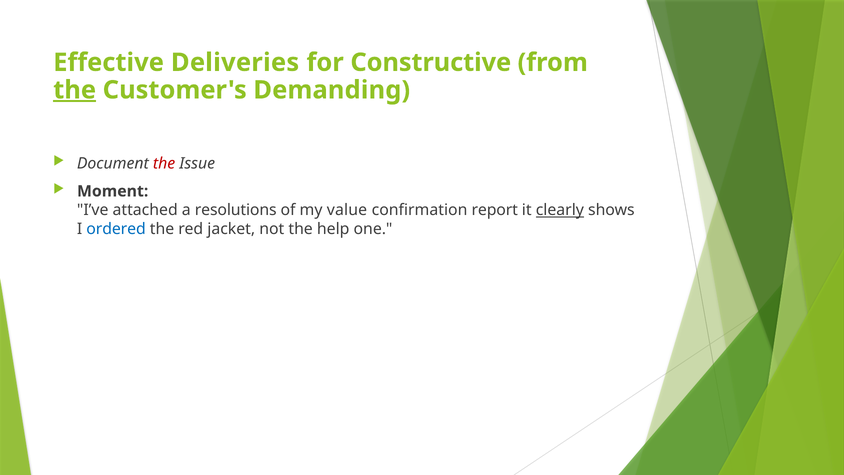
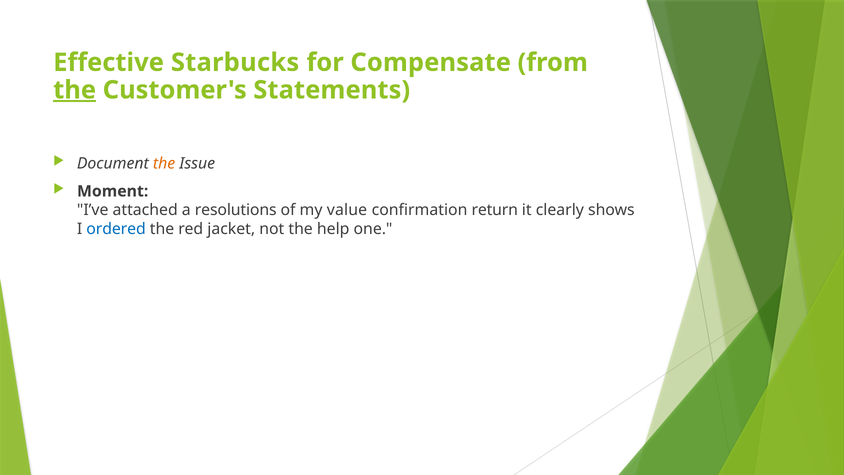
Deliveries: Deliveries -> Starbucks
Constructive: Constructive -> Compensate
Demanding: Demanding -> Statements
the at (164, 163) colour: red -> orange
report: report -> return
clearly underline: present -> none
